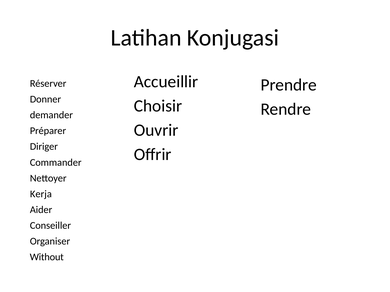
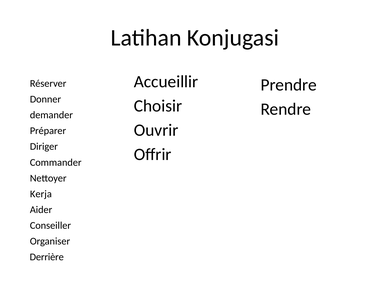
Without: Without -> Derrière
